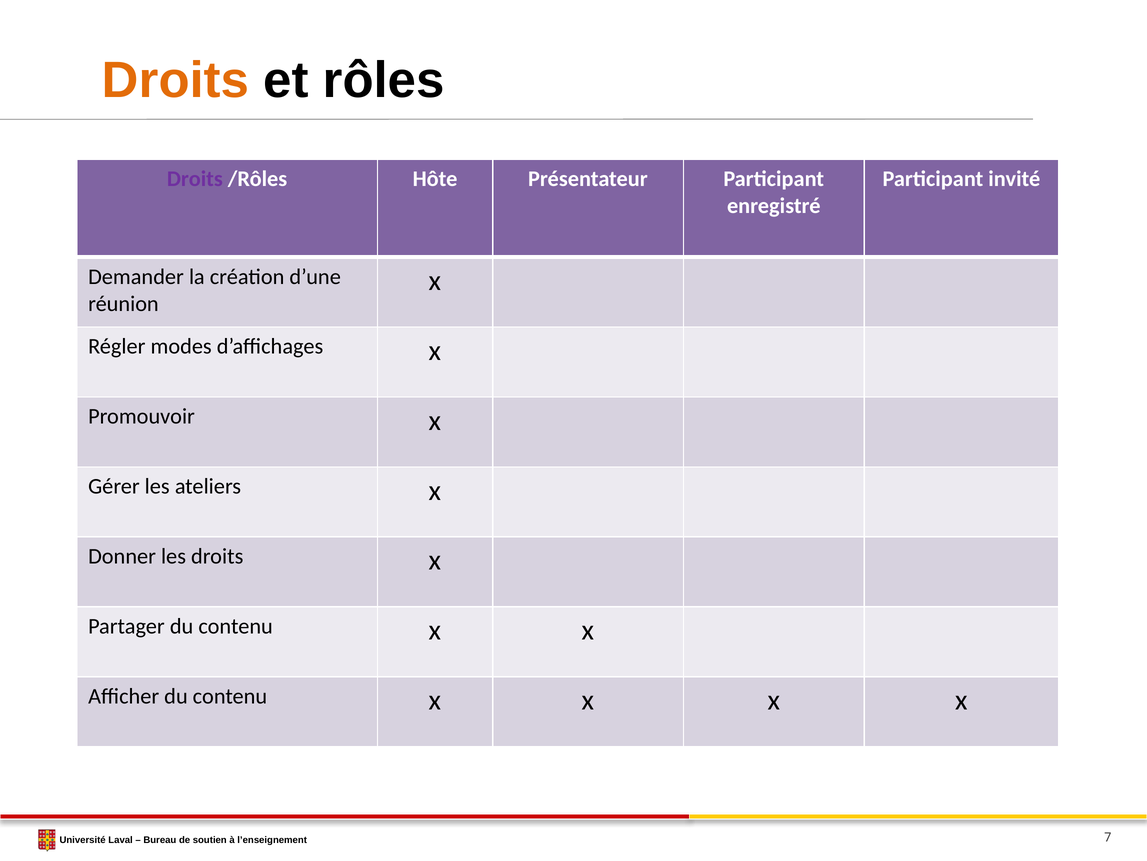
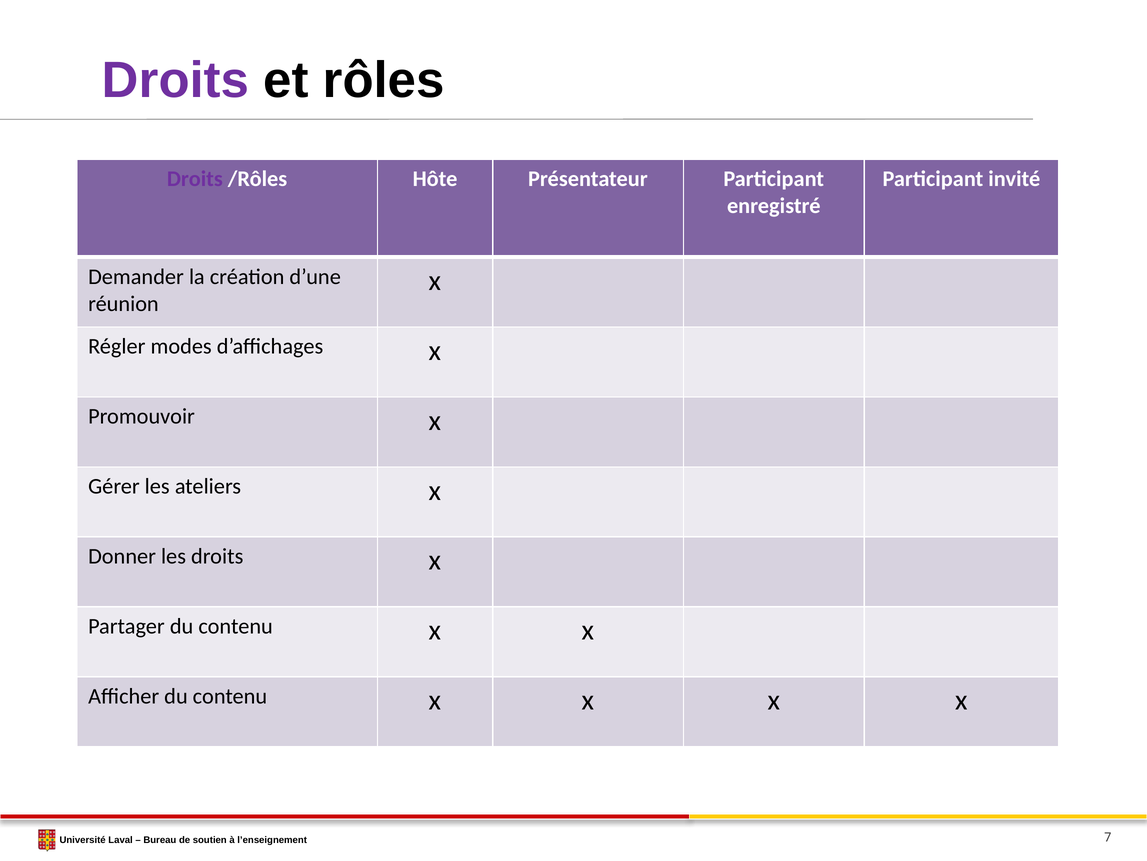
Droits at (176, 80) colour: orange -> purple
